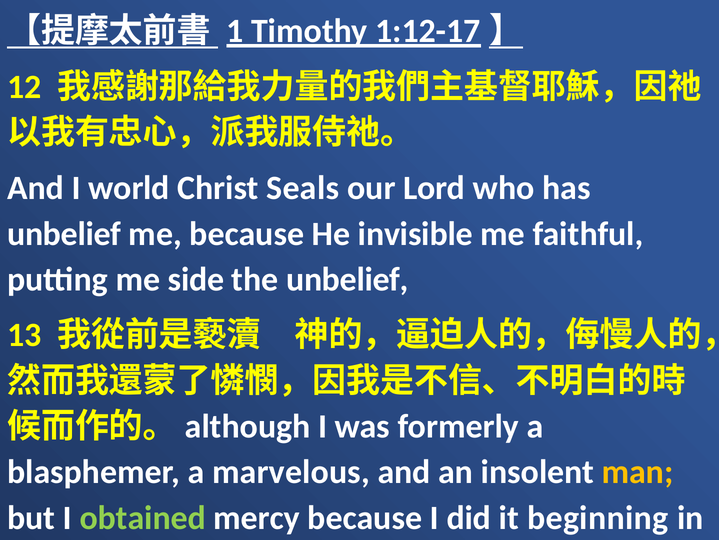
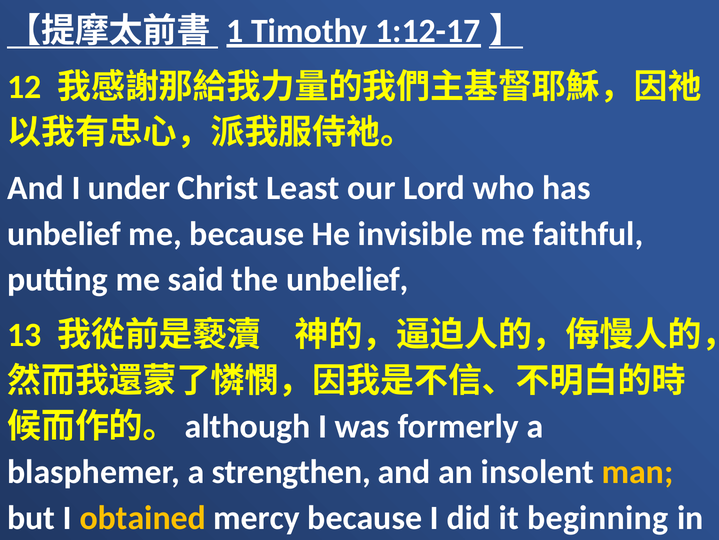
world: world -> under
Seals: Seals -> Least
side: side -> said
marvelous: marvelous -> strengthen
obtained colour: light green -> yellow
